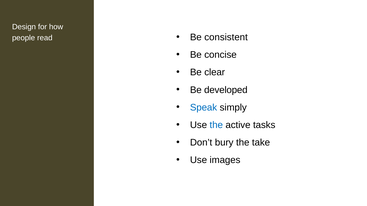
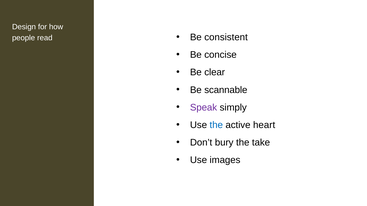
developed: developed -> scannable
Speak colour: blue -> purple
tasks: tasks -> heart
